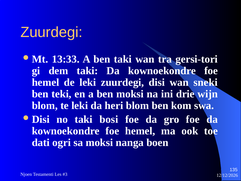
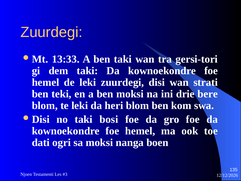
sneki: sneki -> strati
wijn: wijn -> bere
